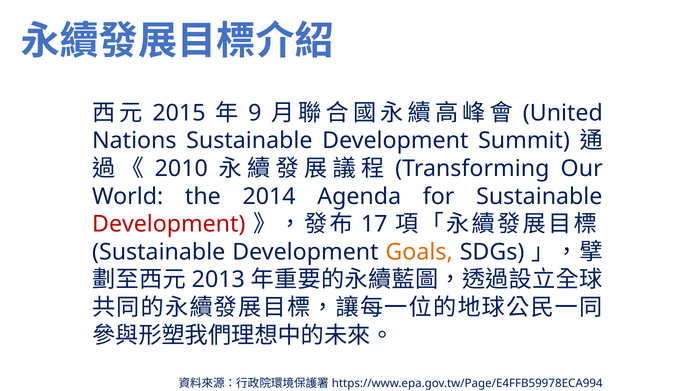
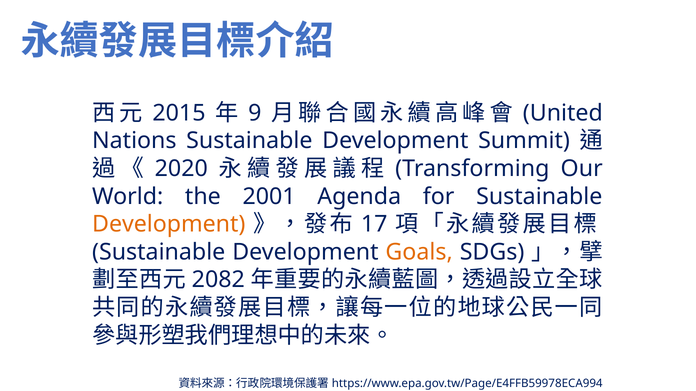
2010: 2010 -> 2020
2014: 2014 -> 2001
Development at (169, 224) colour: red -> orange
2013: 2013 -> 2082
